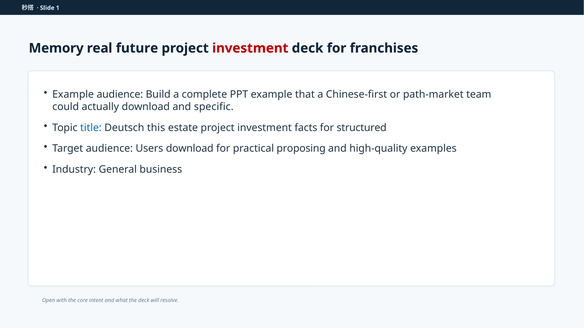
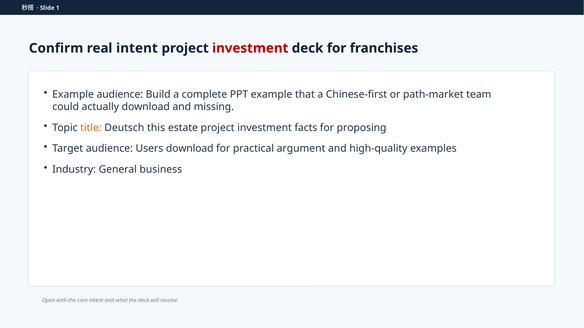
Memory: Memory -> Confirm
real future: future -> intent
specific: specific -> missing
title colour: blue -> orange
structured: structured -> proposing
proposing: proposing -> argument
